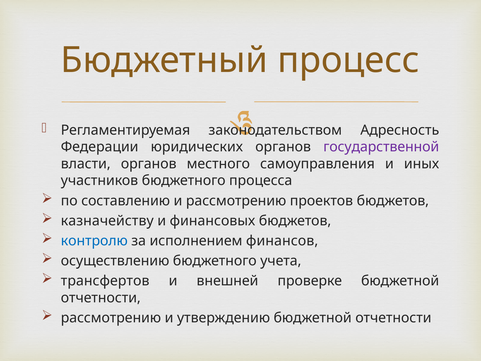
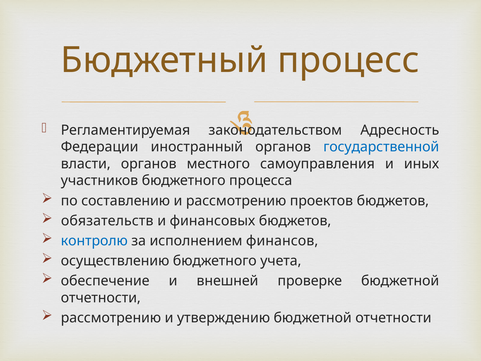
юридических: юридических -> иностранный
государственной colour: purple -> blue
казначейству: казначейству -> обязательств
трансфертов: трансфертов -> обеспечение
